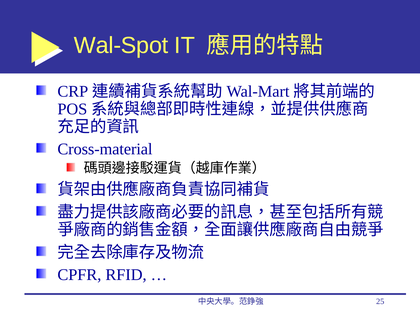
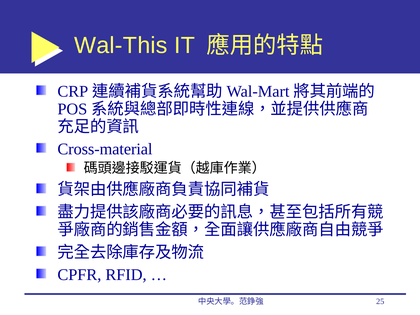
Wal-Spot: Wal-Spot -> Wal-This
